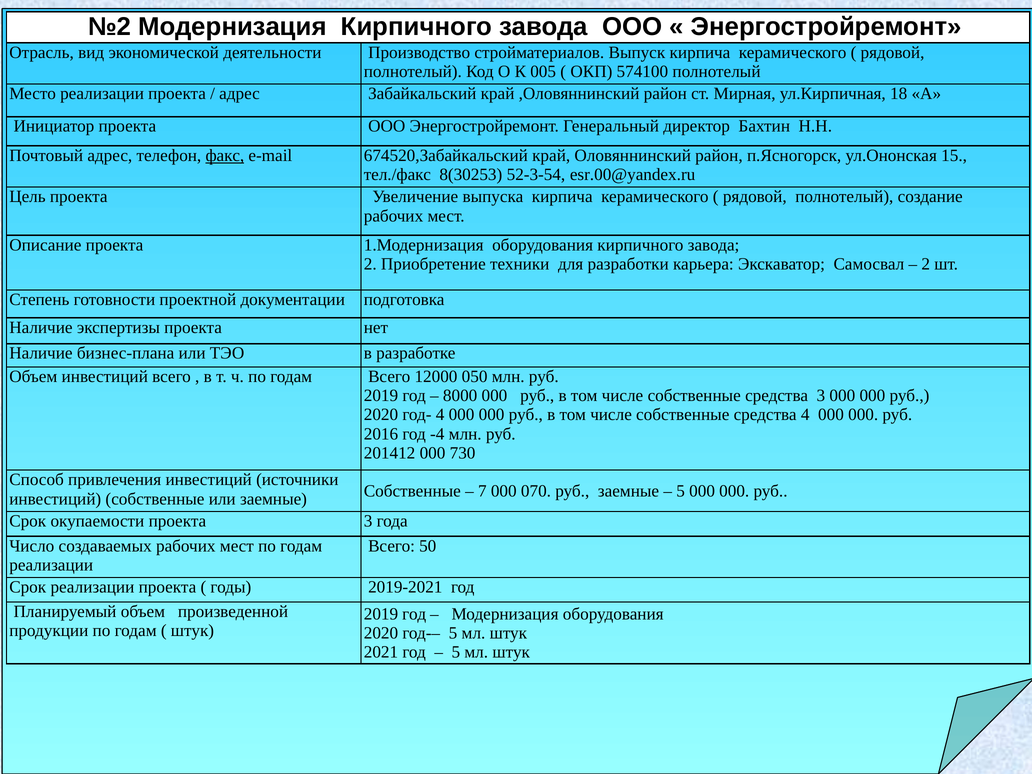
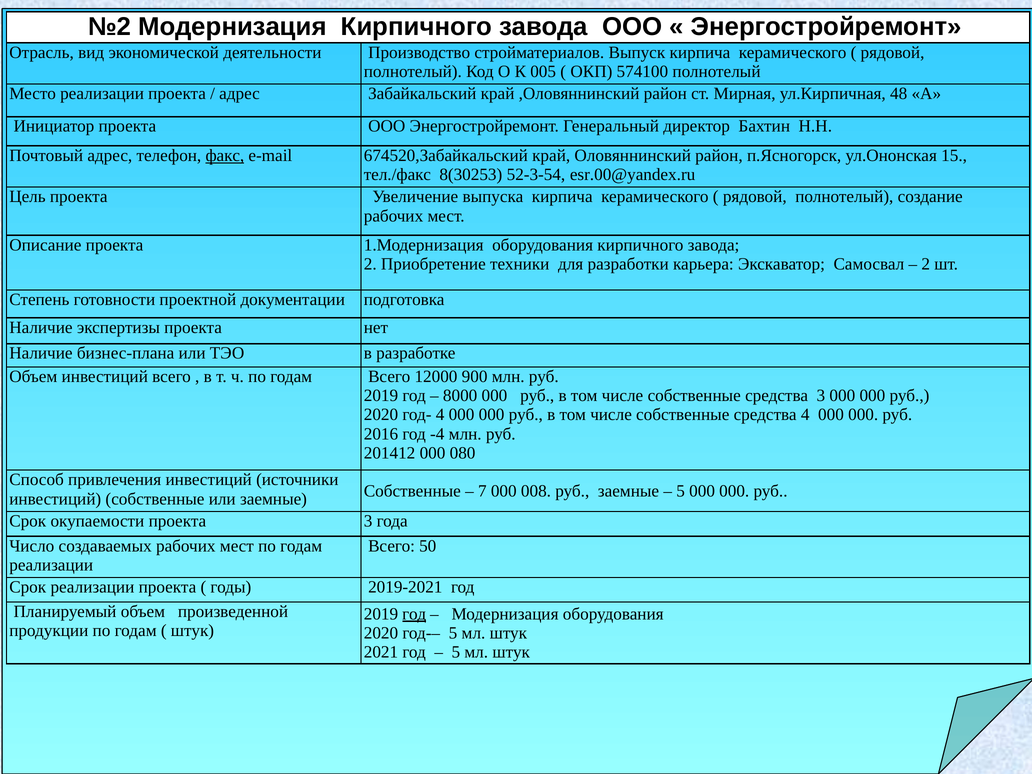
18: 18 -> 48
050: 050 -> 900
730: 730 -> 080
070: 070 -> 008
год at (414, 614) underline: none -> present
